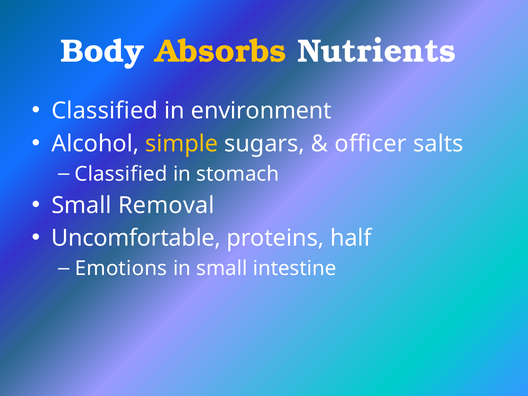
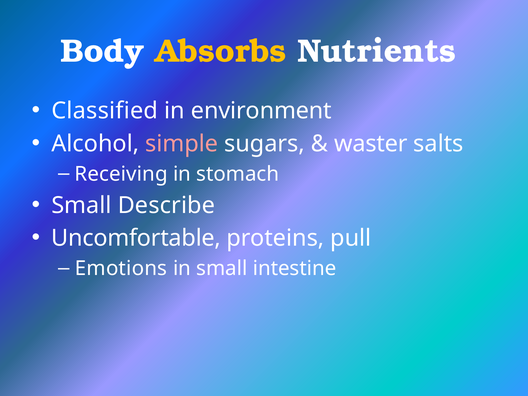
simple colour: yellow -> pink
officer: officer -> waster
Classified at (121, 174): Classified -> Receiving
Removal: Removal -> Describe
half: half -> pull
